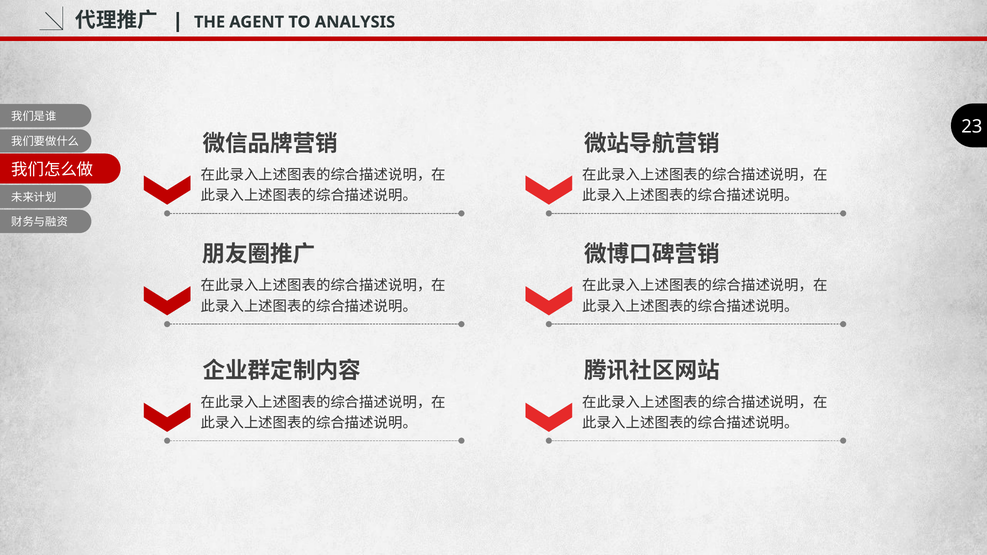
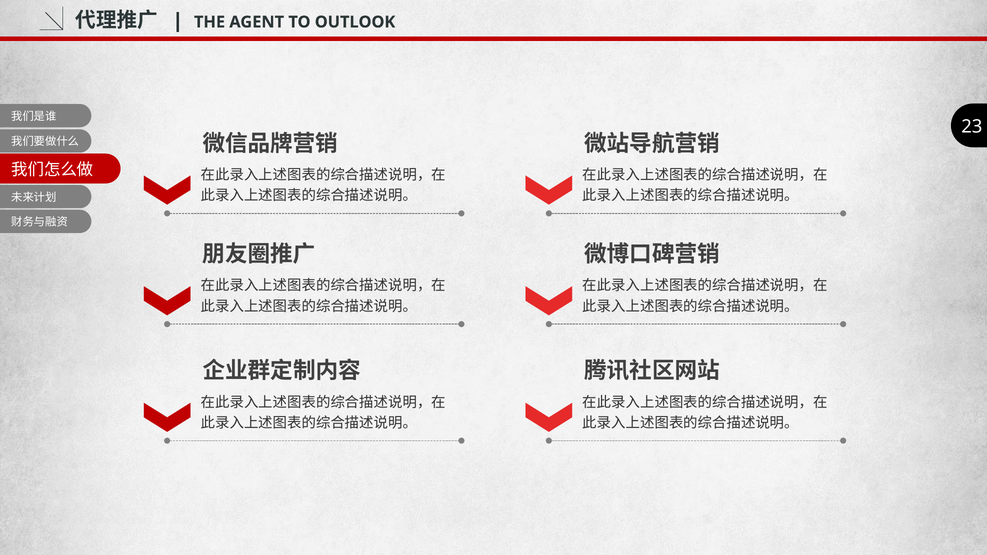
ANALYSIS: ANALYSIS -> OUTLOOK
